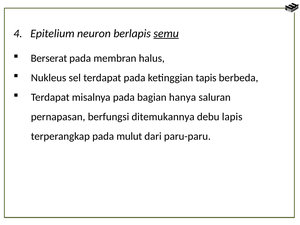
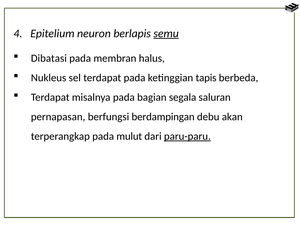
Berserat: Berserat -> Dibatasi
hanya: hanya -> segala
ditemukannya: ditemukannya -> berdampingan
lapis: lapis -> akan
paru-paru underline: none -> present
